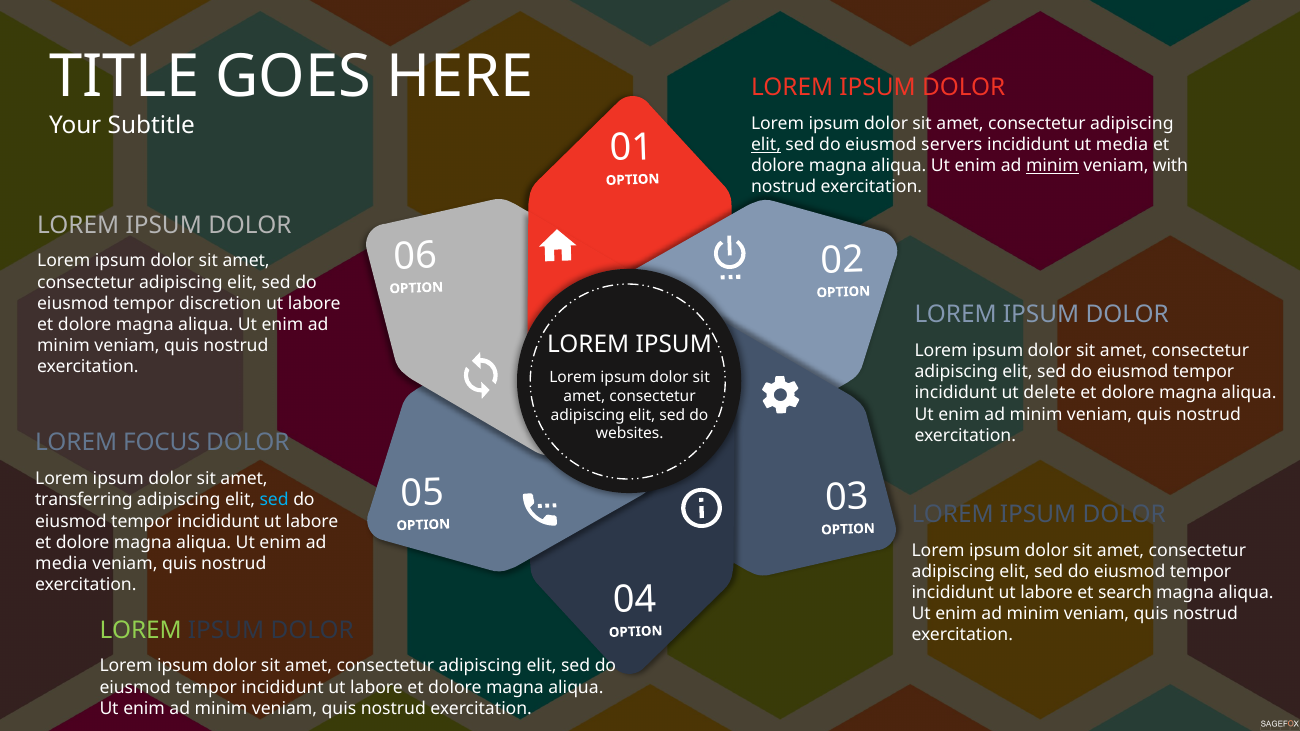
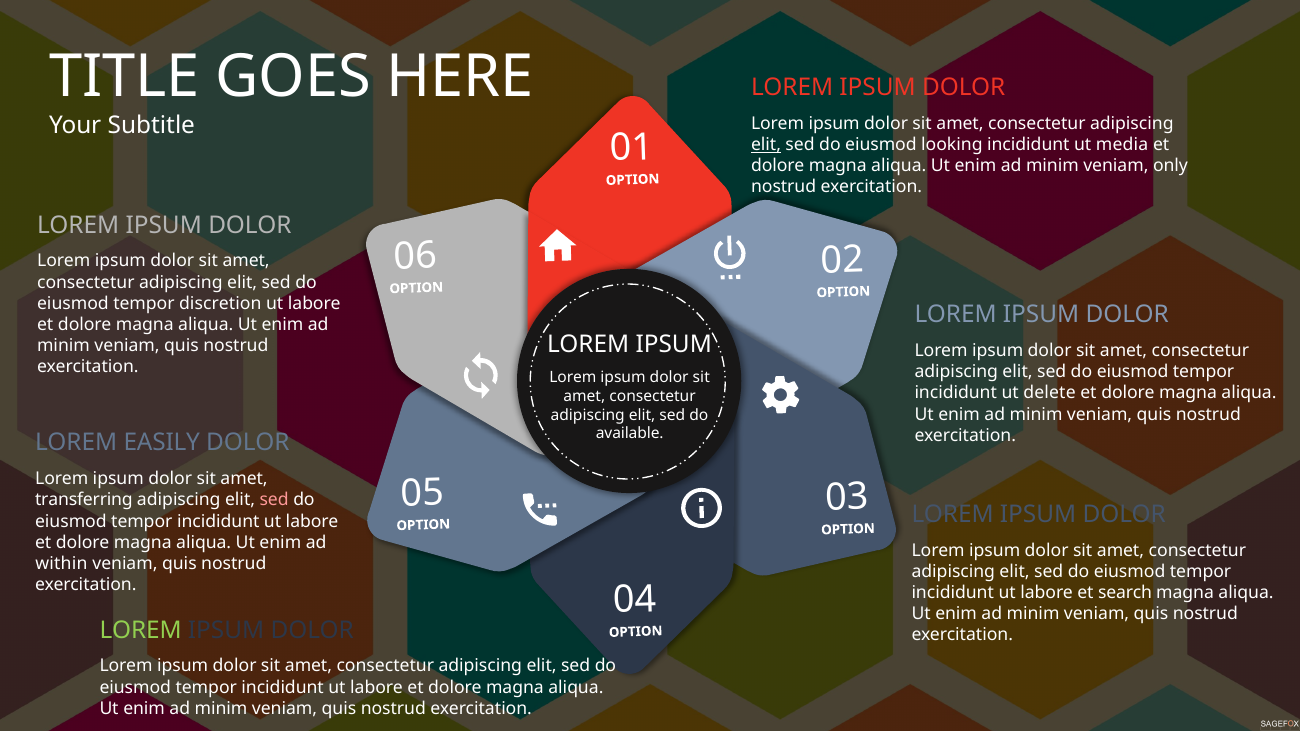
servers: servers -> looking
minim at (1052, 166) underline: present -> none
with: with -> only
websites: websites -> available
FOCUS: FOCUS -> EASILY
sed at (274, 500) colour: light blue -> pink
media at (61, 564): media -> within
